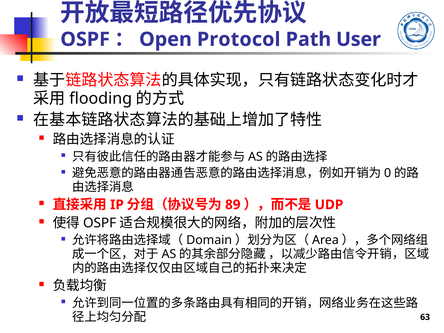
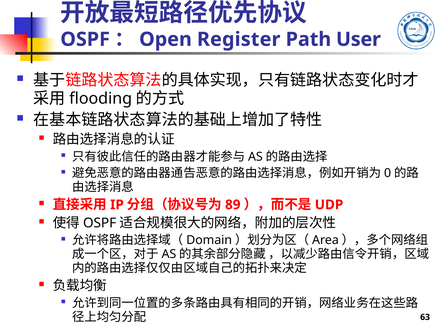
Protocol: Protocol -> Register
